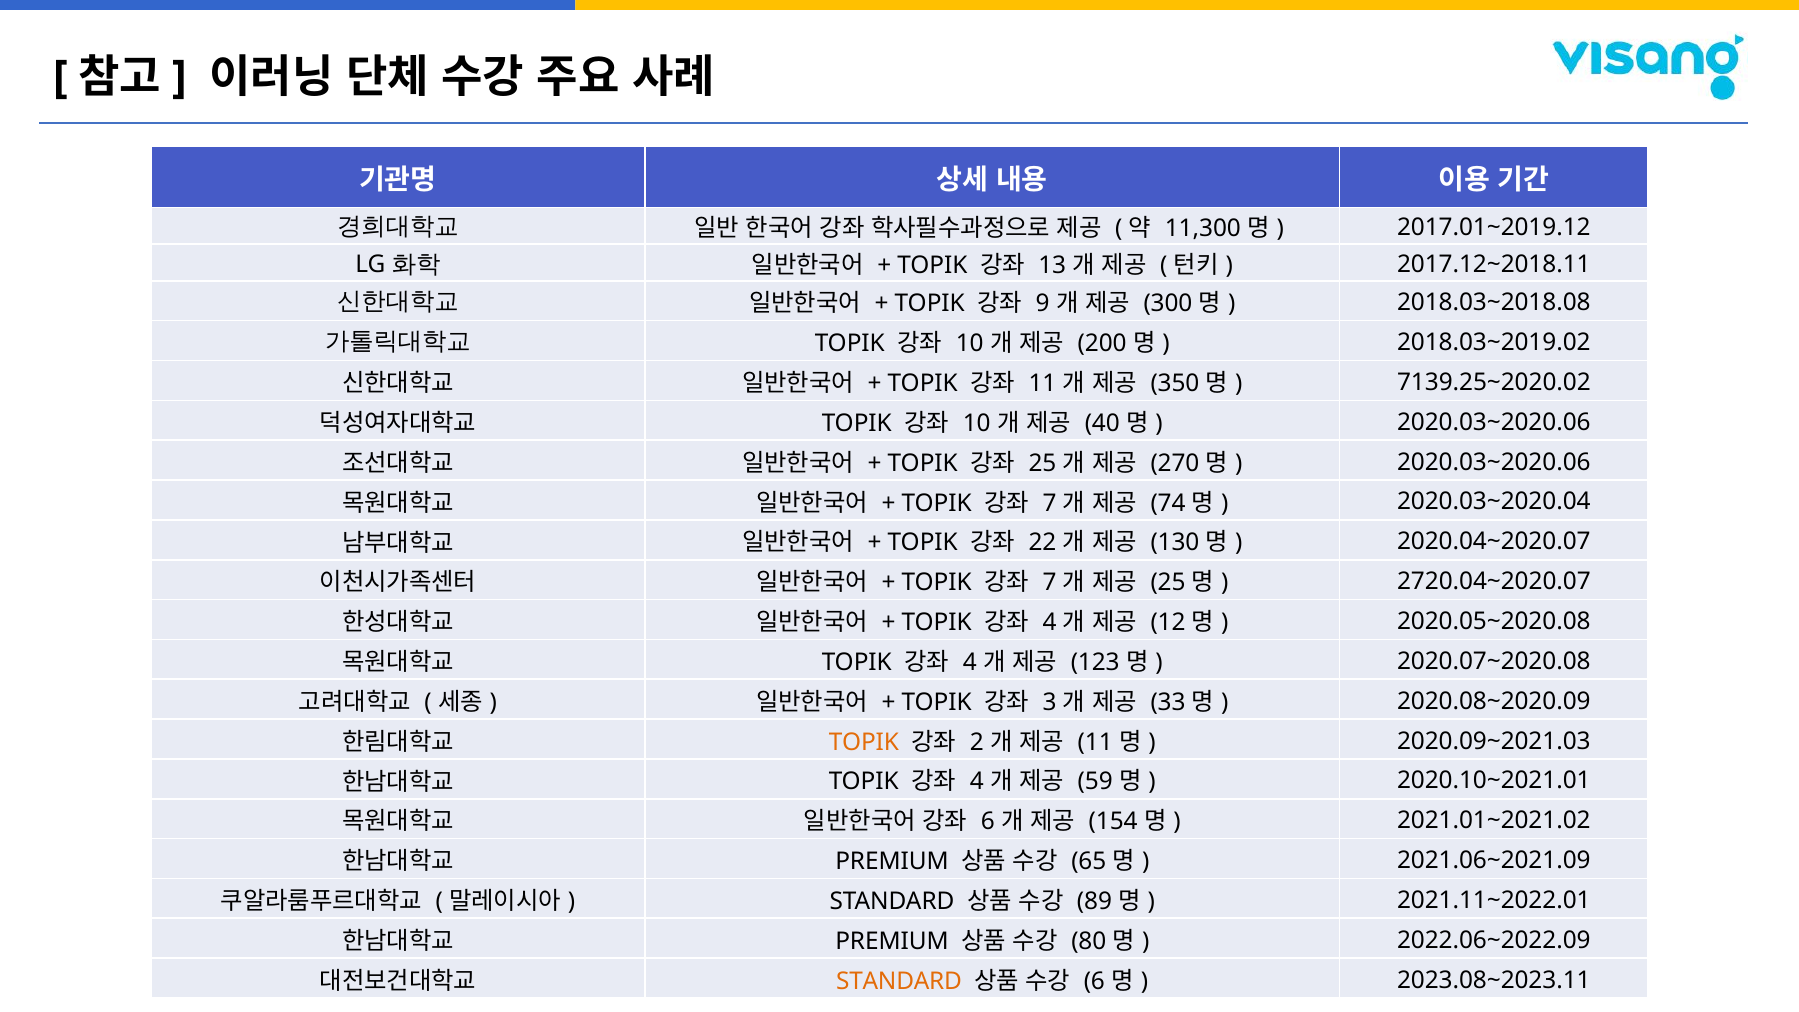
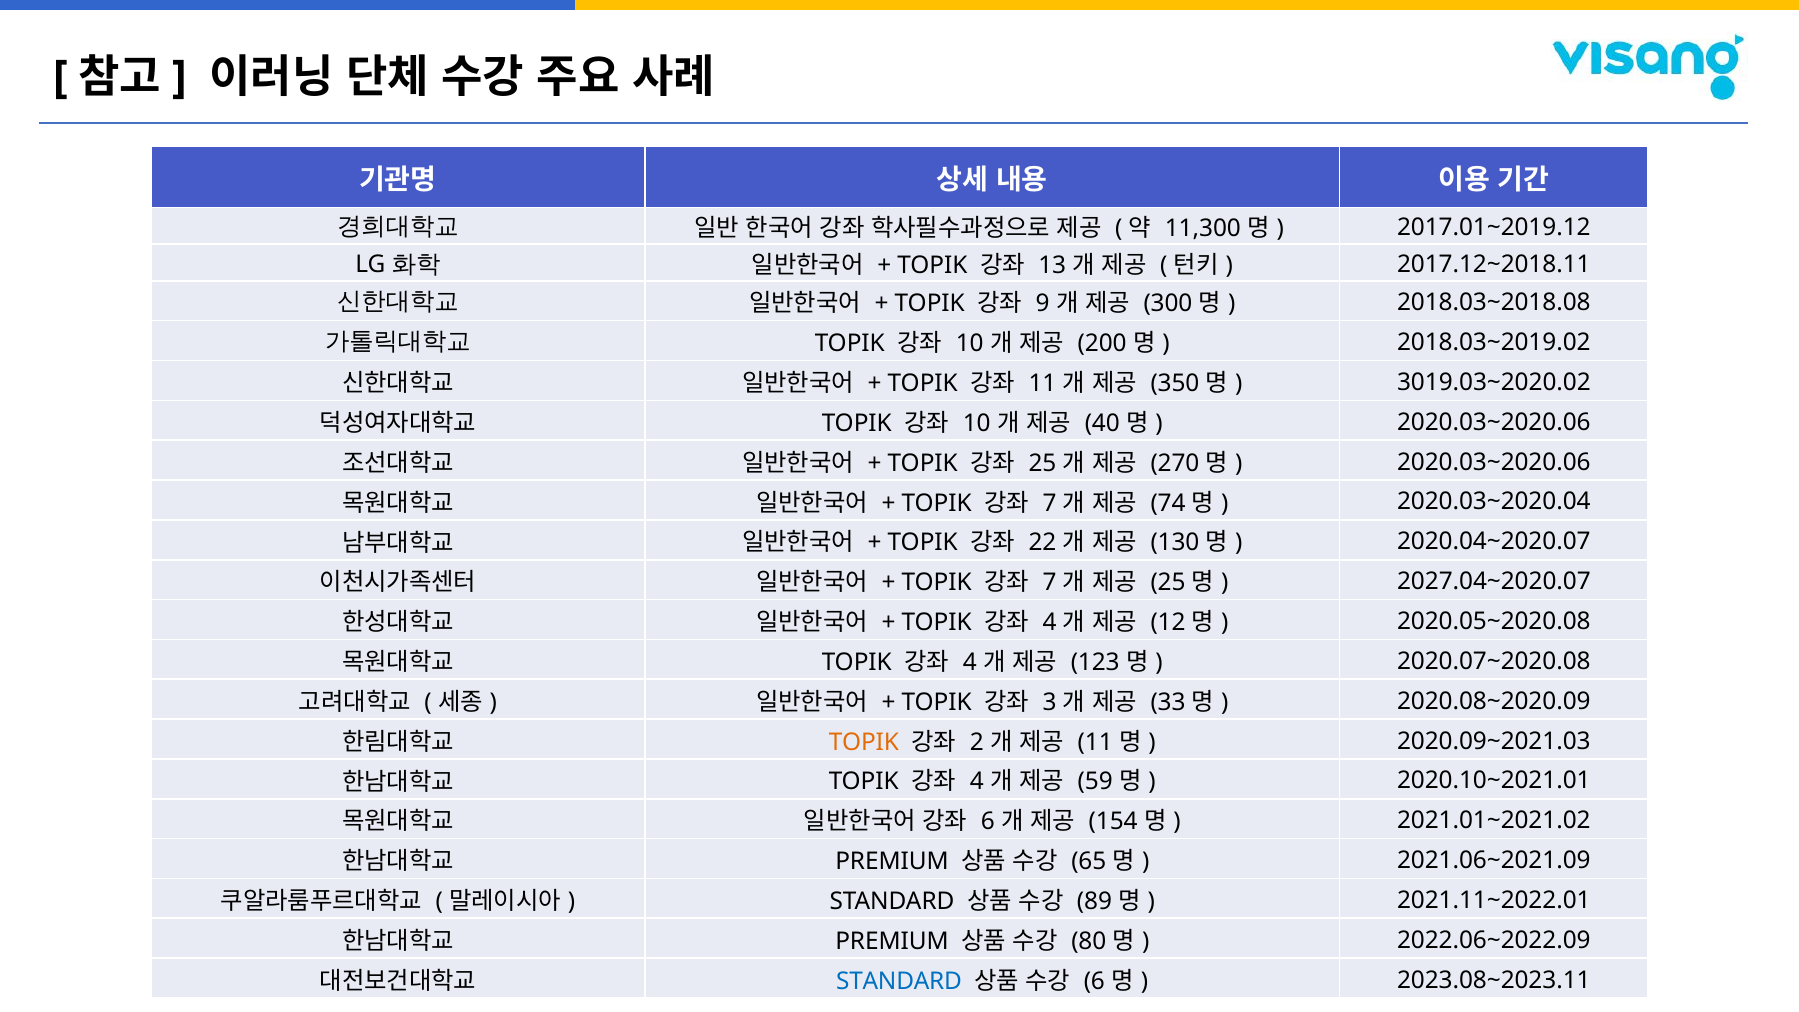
7139.25~2020.02: 7139.25~2020.02 -> 3019.03~2020.02
2720.04~2020.07: 2720.04~2020.07 -> 2027.04~2020.07
STANDARD at (899, 981) colour: orange -> blue
